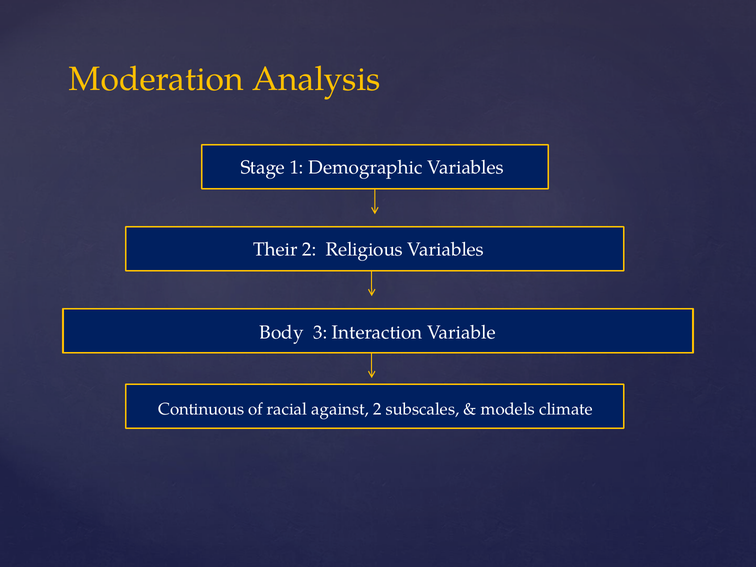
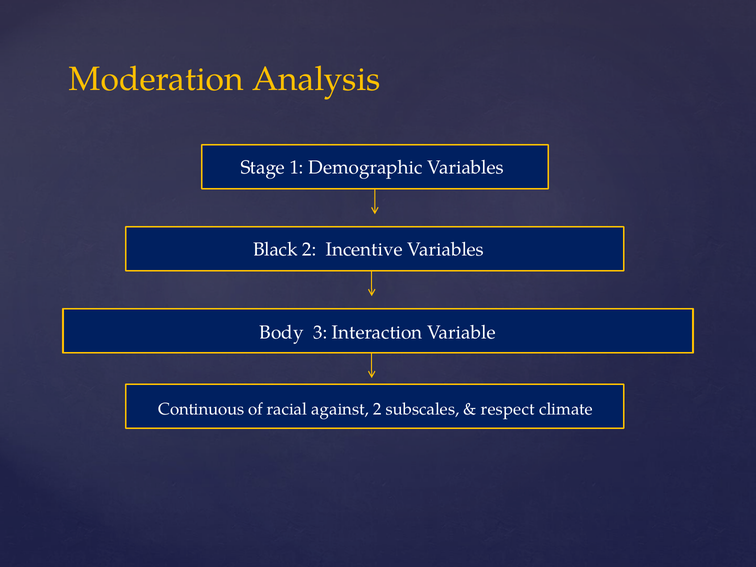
Their: Their -> Black
Religious: Religious -> Incentive
models: models -> respect
